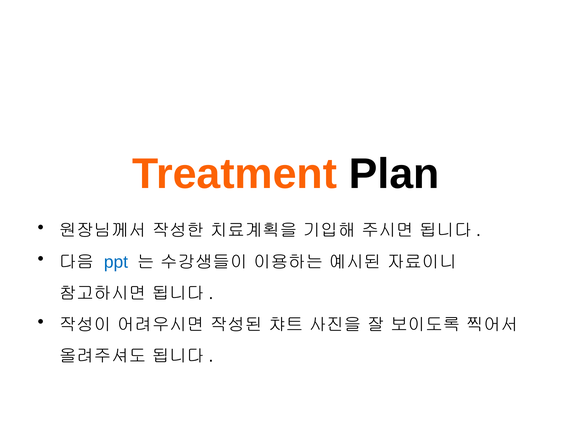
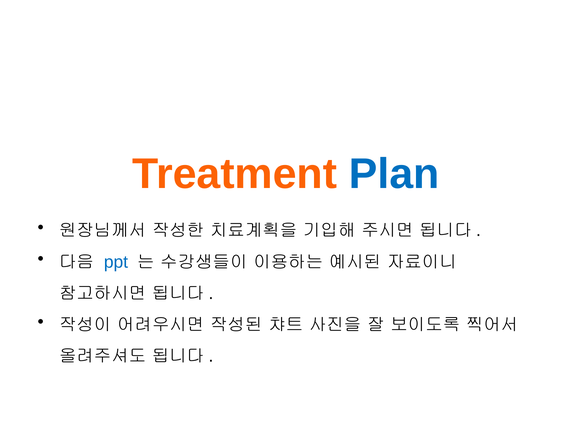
Plan colour: black -> blue
